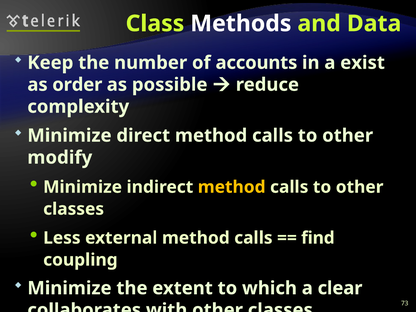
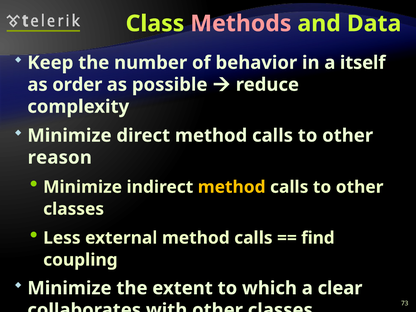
Methods colour: white -> pink
accounts: accounts -> behavior
exist: exist -> itself
modify: modify -> reason
